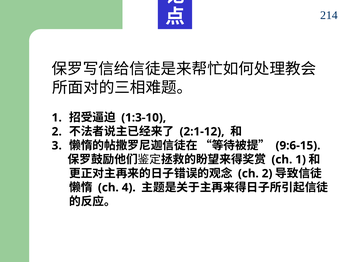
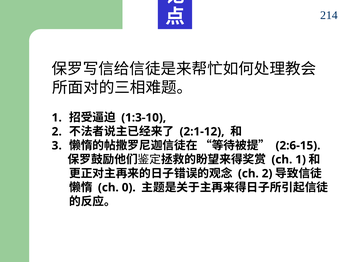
9:6-15: 9:6-15 -> 2:6-15
4: 4 -> 0
